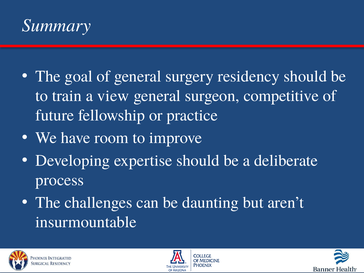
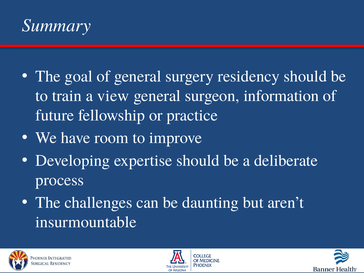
competitive: competitive -> information
